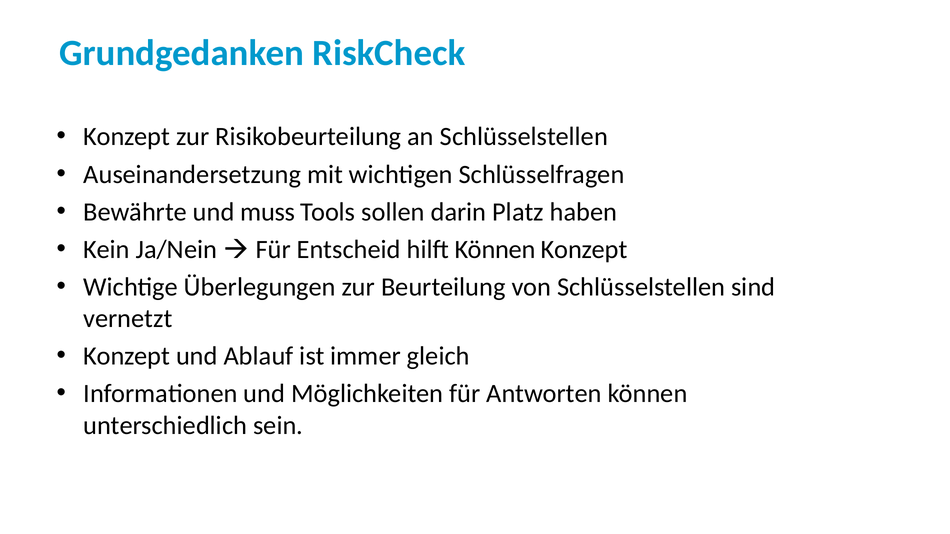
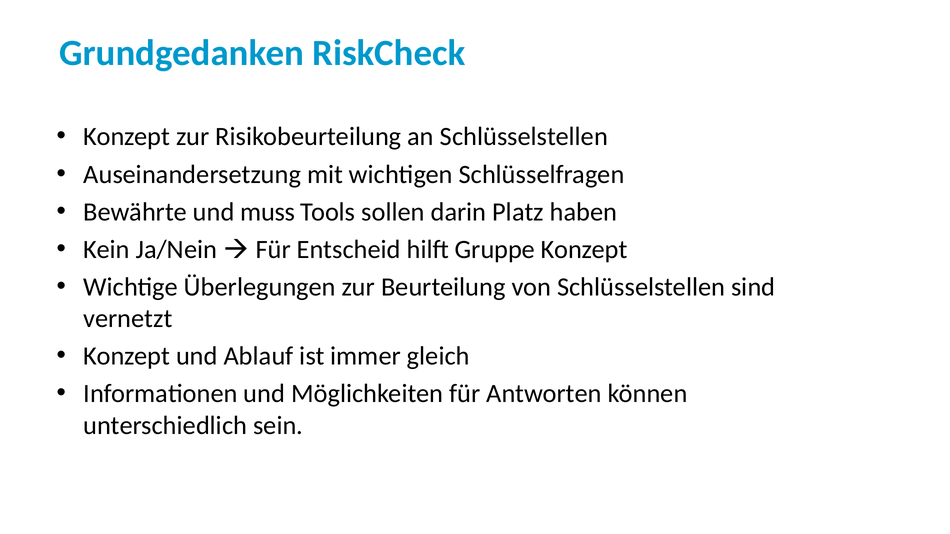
hilft Können: Können -> Gruppe
